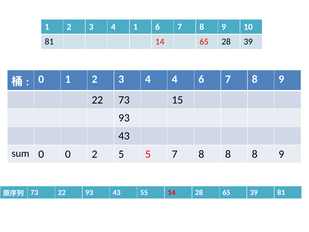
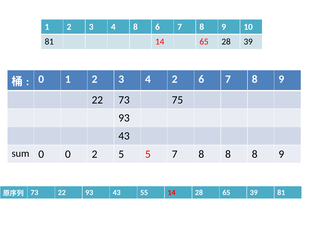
4 1: 1 -> 8
4 4: 4 -> 2
15: 15 -> 75
